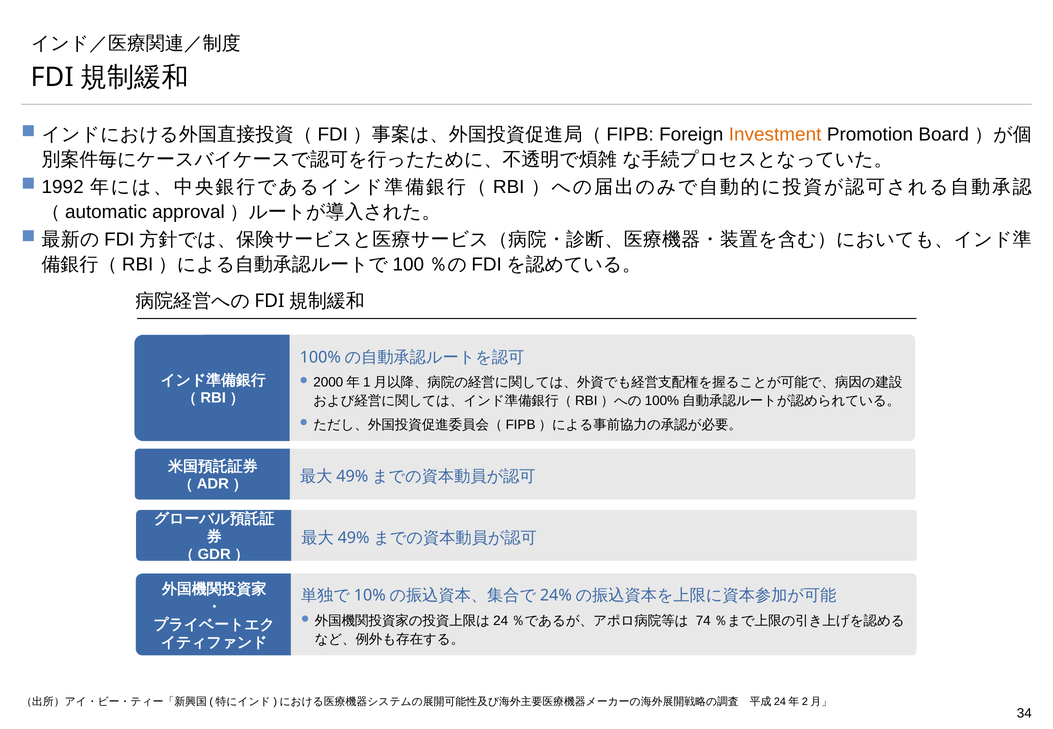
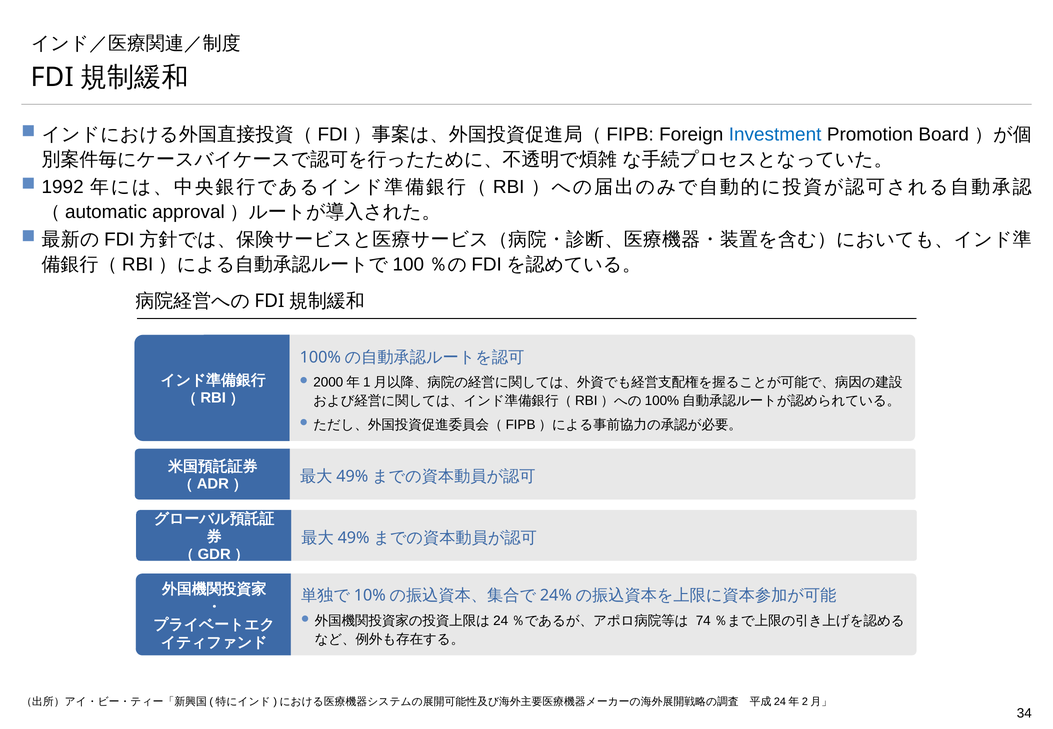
Investment colour: orange -> blue
